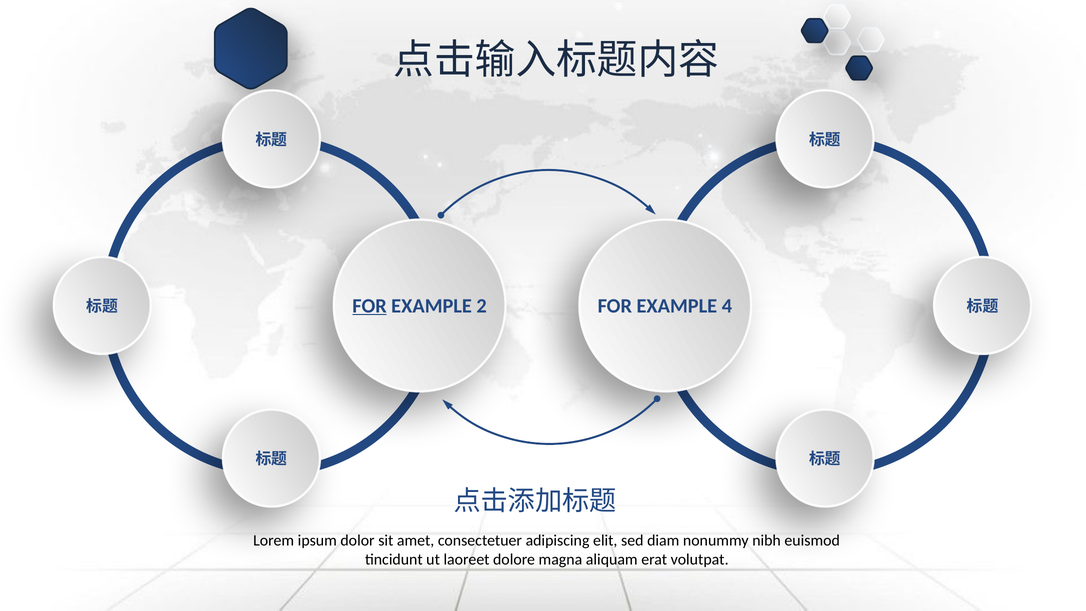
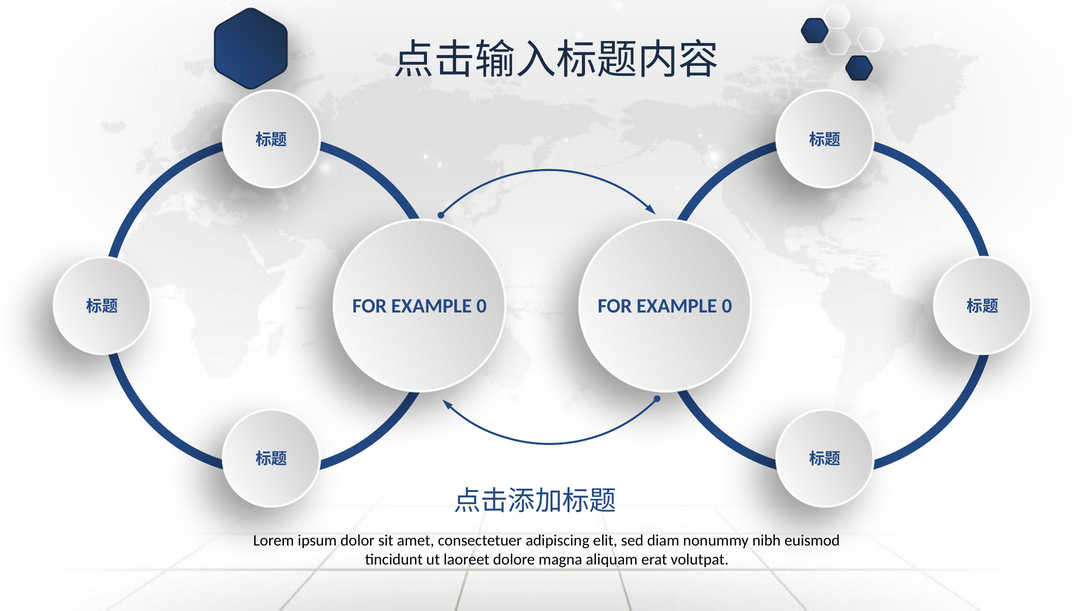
FOR at (370, 306) underline: present -> none
2 at (482, 306): 2 -> 0
4 at (727, 306): 4 -> 0
